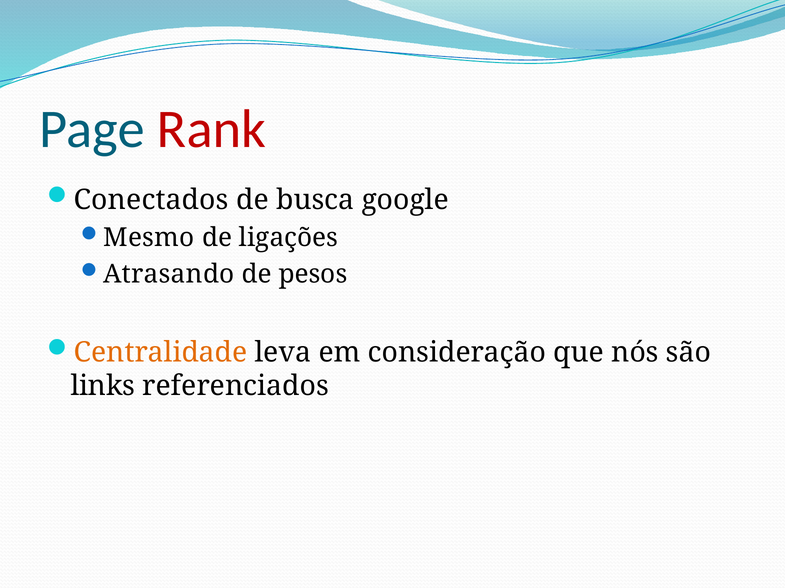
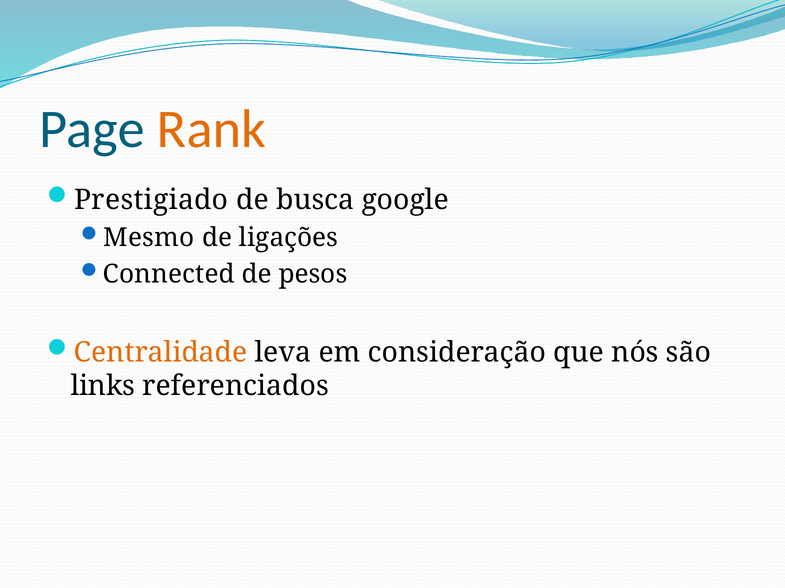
Rank colour: red -> orange
Conectados: Conectados -> Prestigiado
Atrasando: Atrasando -> Connected
